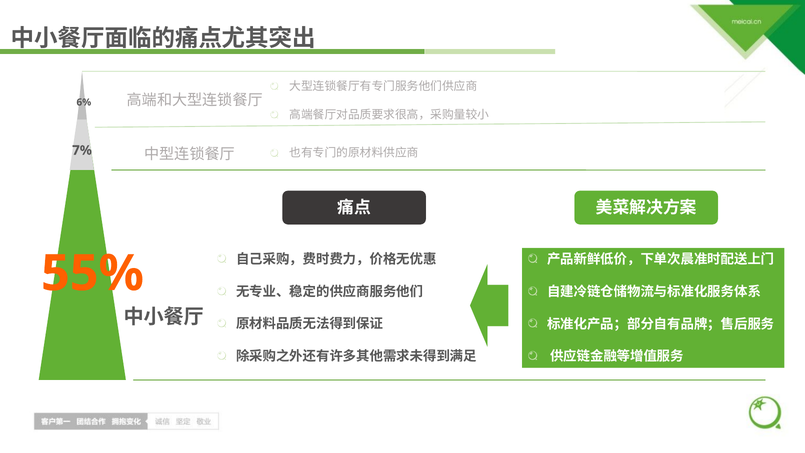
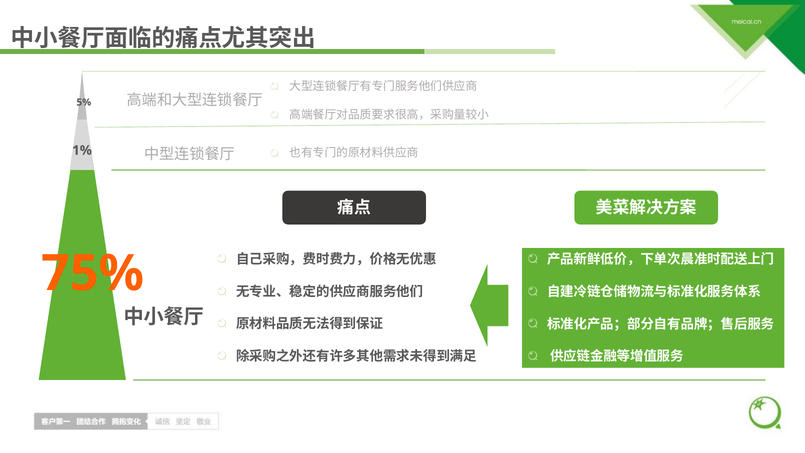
6%: 6% -> 5%
7%: 7% -> 1%
55%: 55% -> 75%
